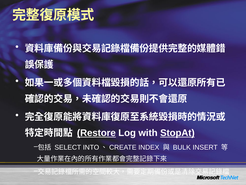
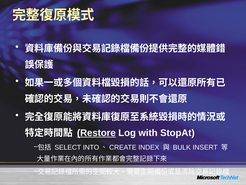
StopAt underline: present -> none
